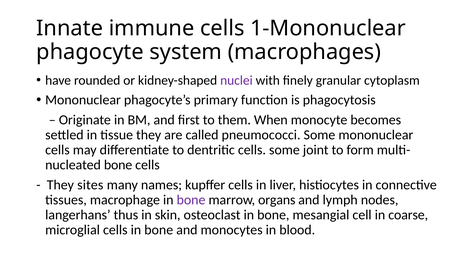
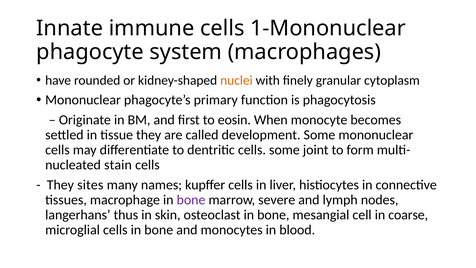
nuclei colour: purple -> orange
them: them -> eosin
pneumococci: pneumococci -> development
bone at (118, 165): bone -> stain
organs: organs -> severe
